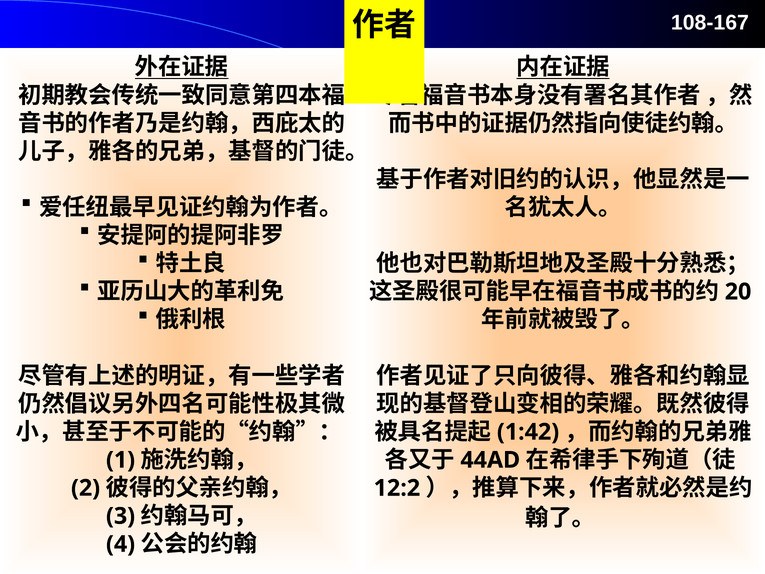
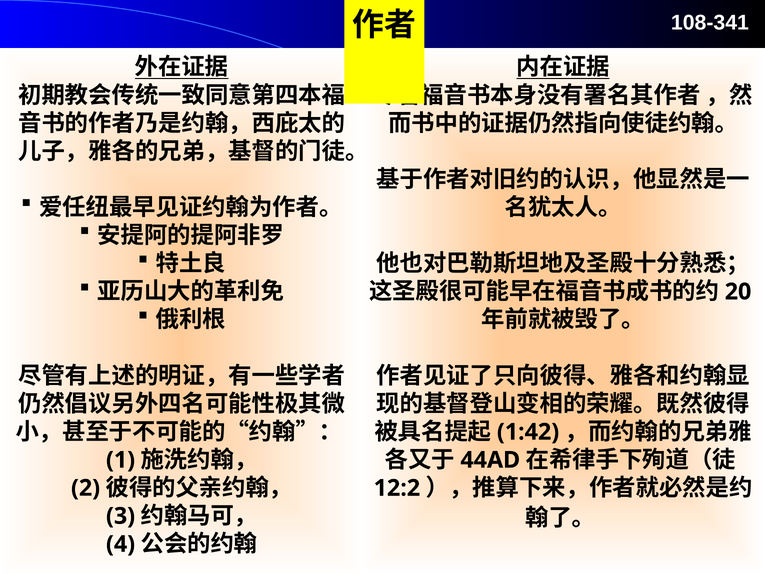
108-167: 108-167 -> 108-341
